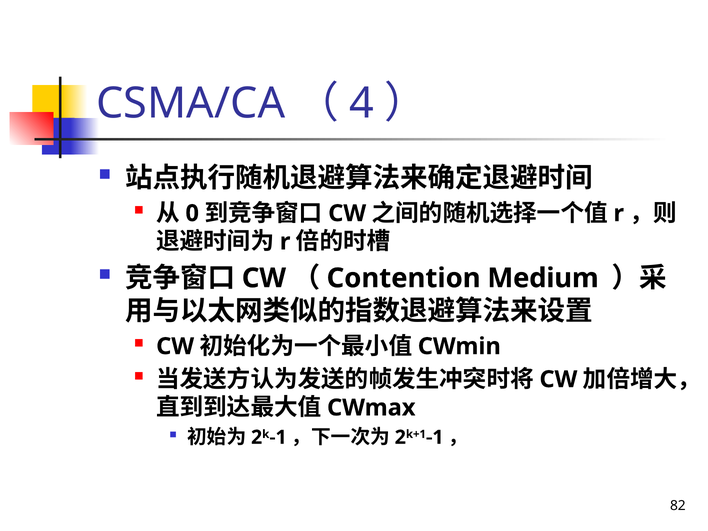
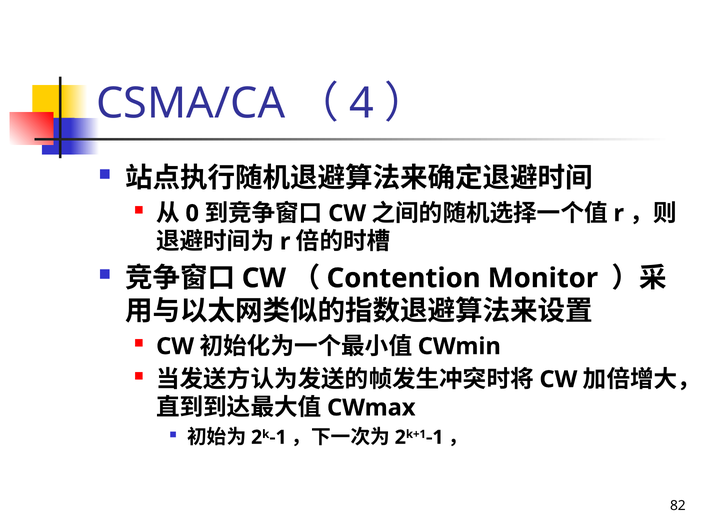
Medium: Medium -> Monitor
